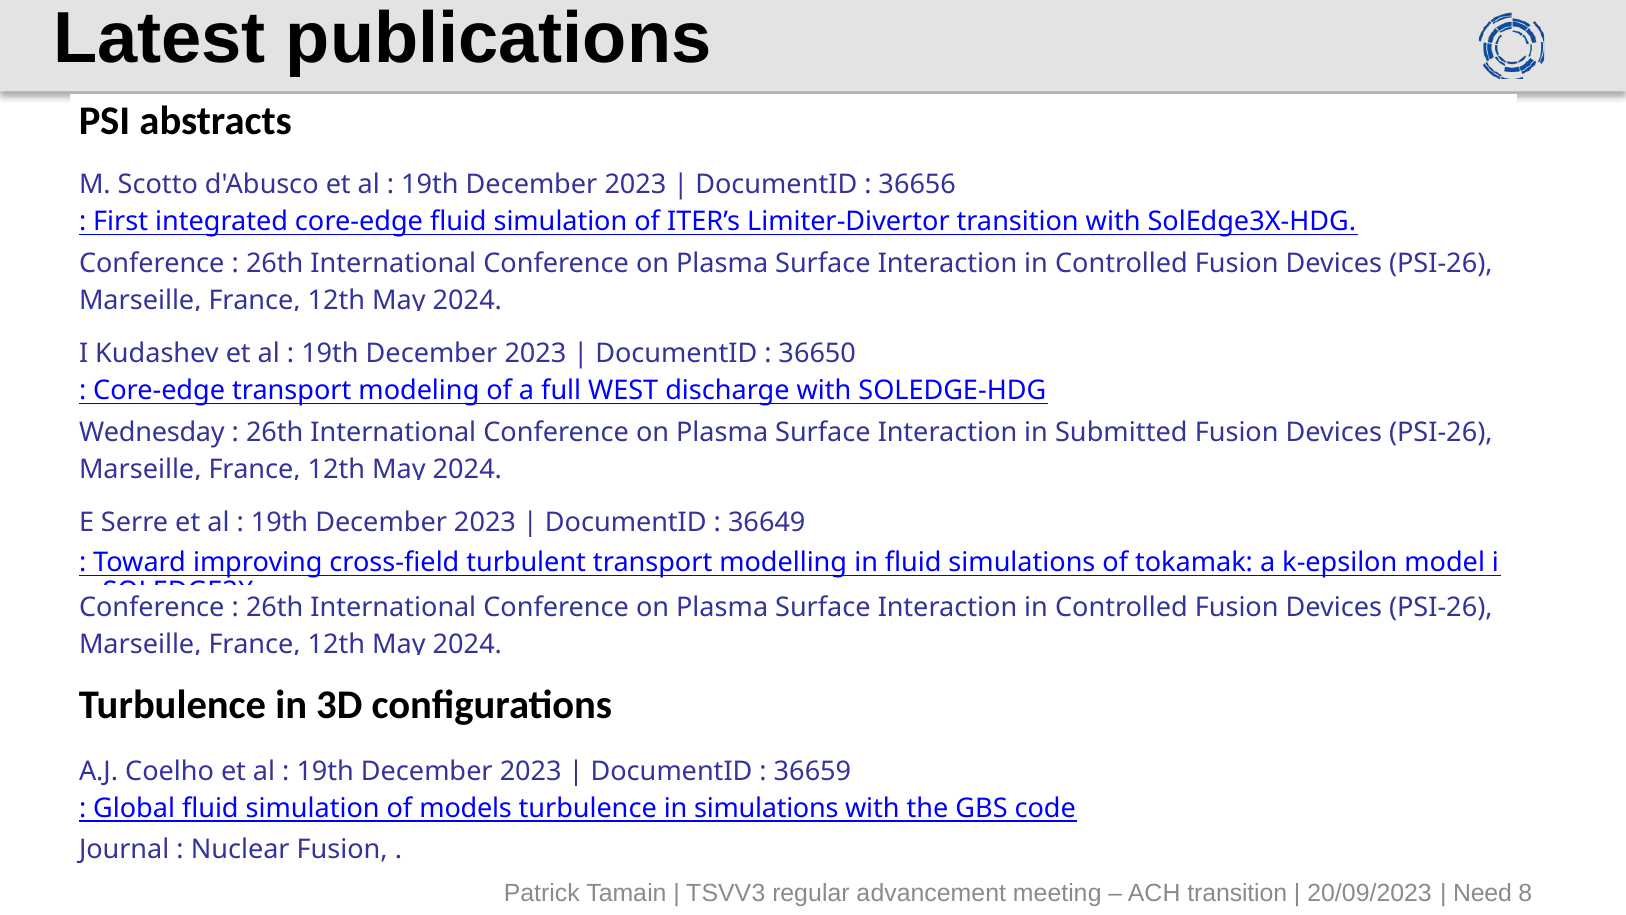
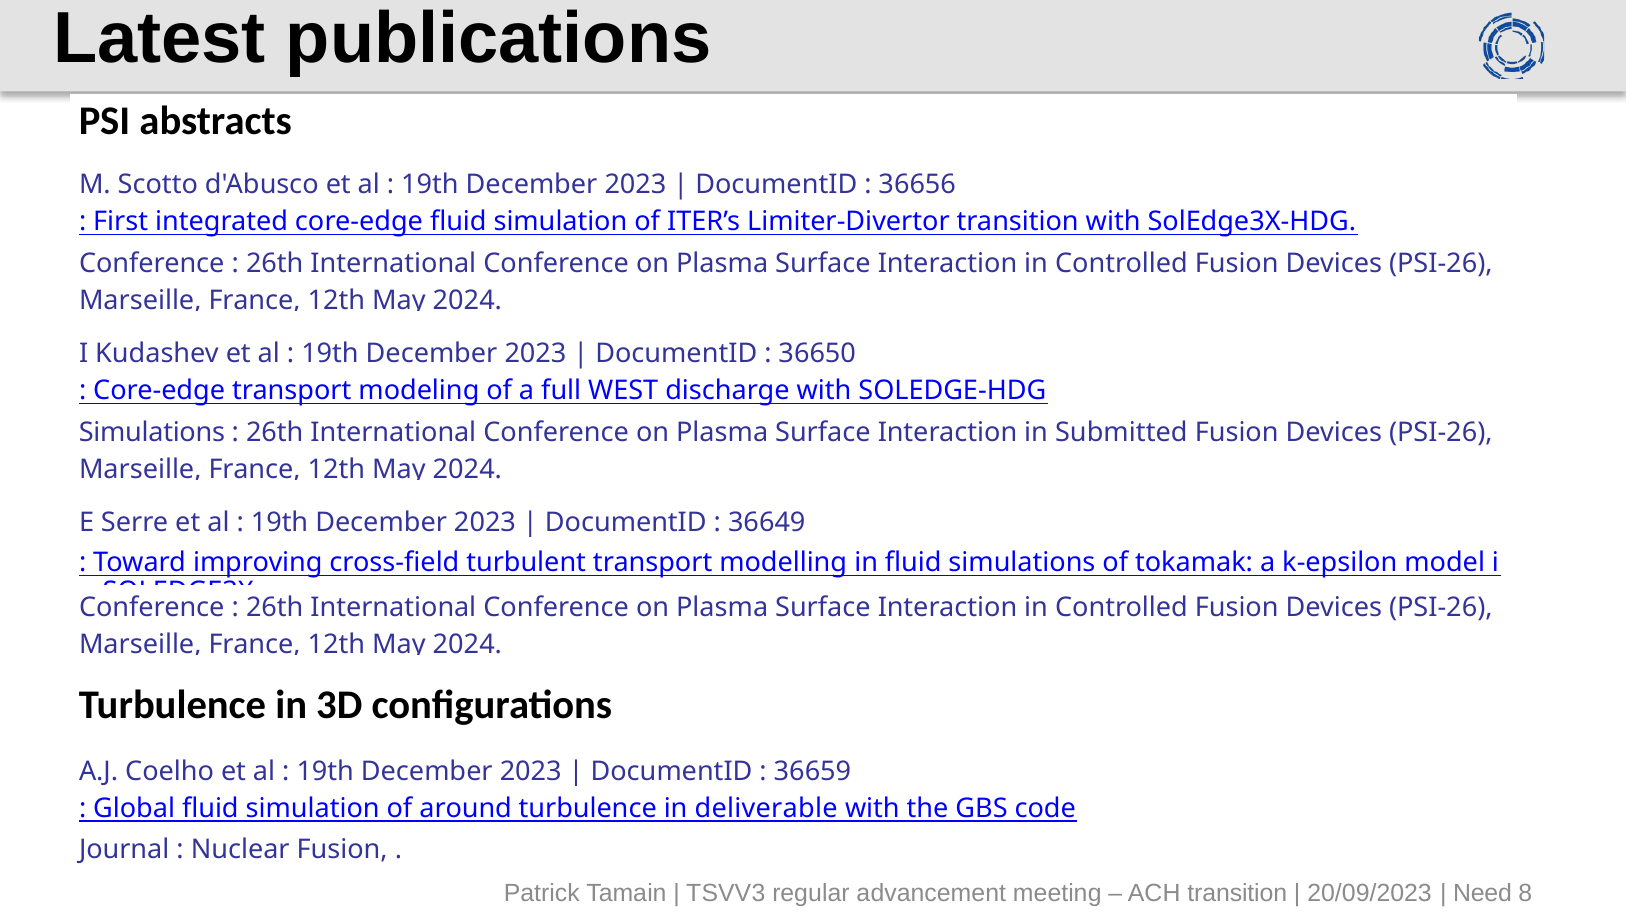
Wednesday at (152, 432): Wednesday -> Simulations
models: models -> around
in simulations: simulations -> deliverable
